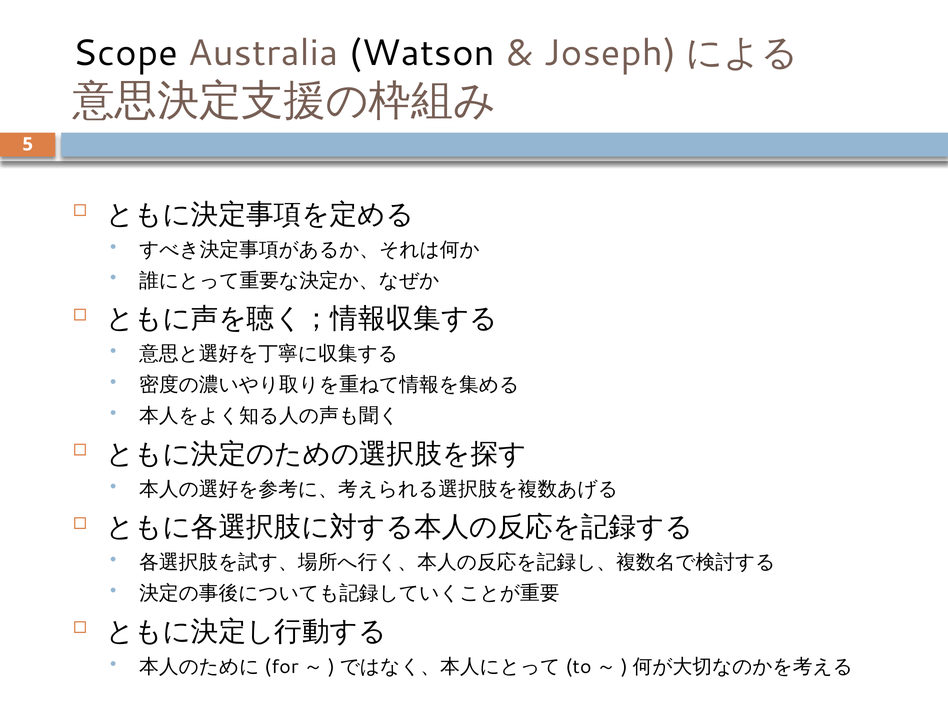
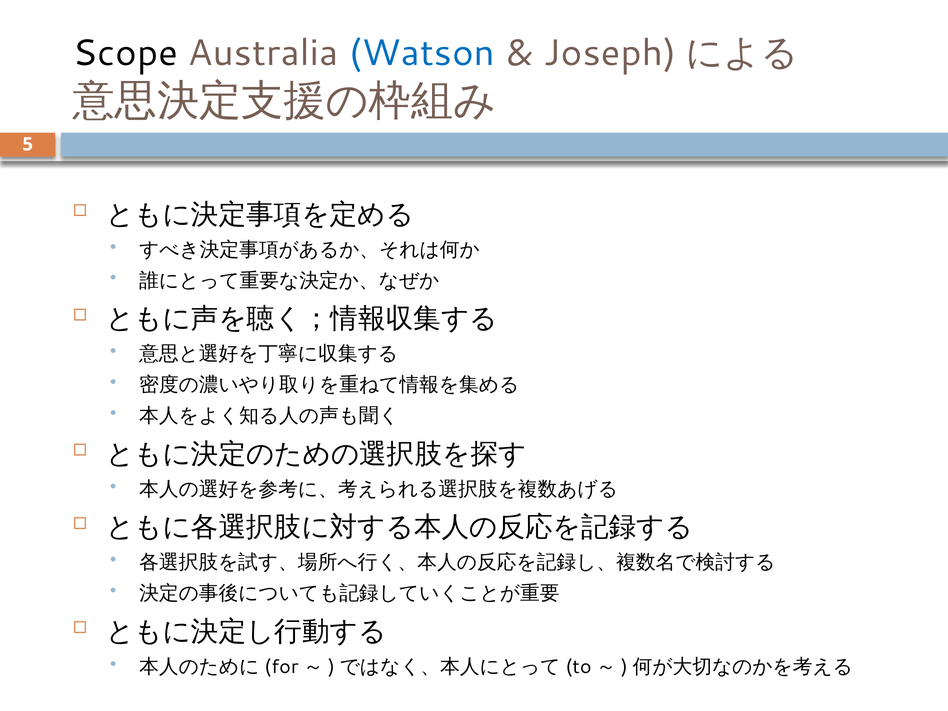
Watson colour: black -> blue
